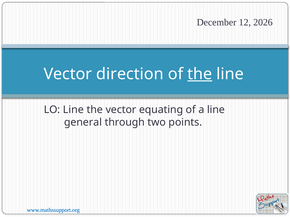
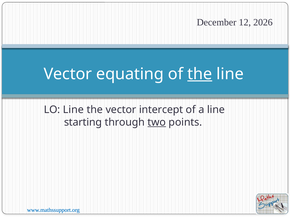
direction: direction -> equating
equating: equating -> intercept
general: general -> starting
two underline: none -> present
